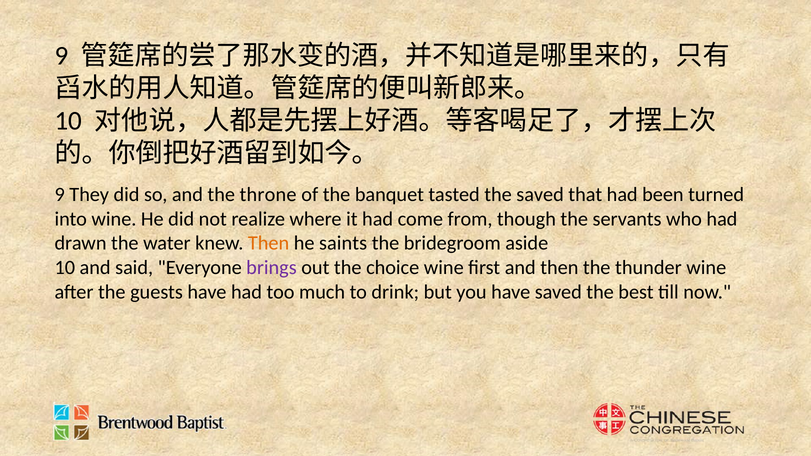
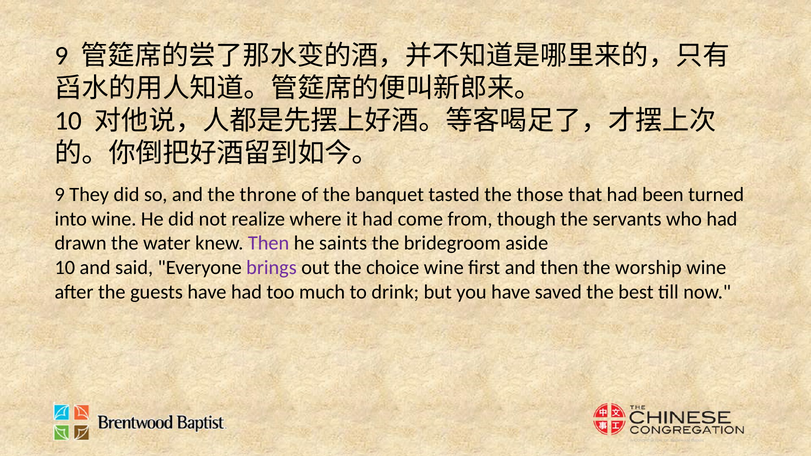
the saved: saved -> those
Then at (269, 243) colour: orange -> purple
thunder: thunder -> worship
